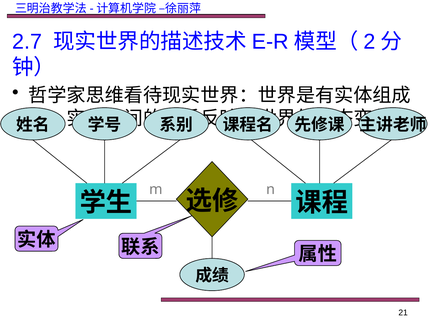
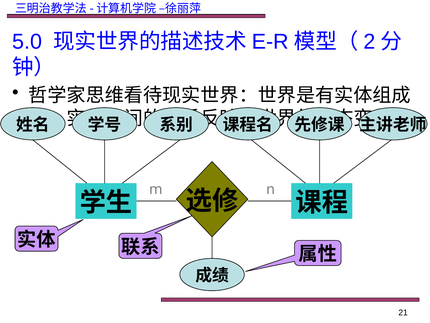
2.7: 2.7 -> 5.0
